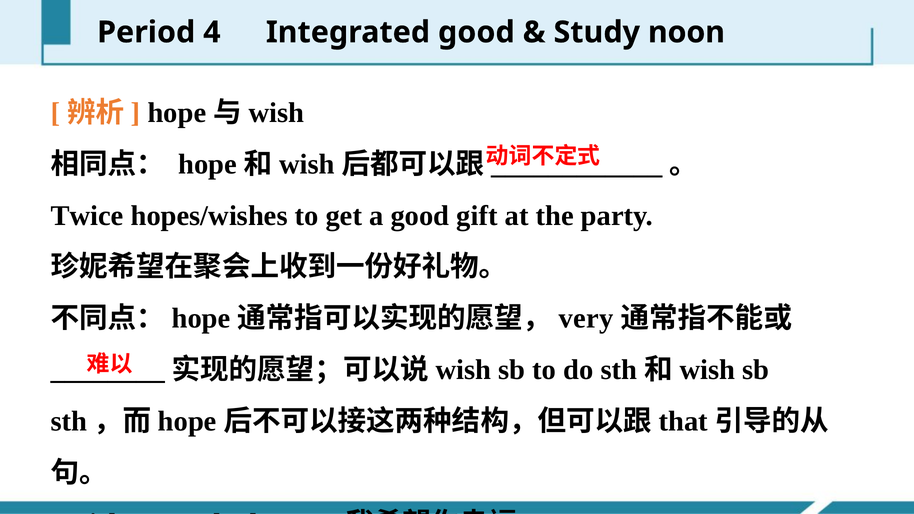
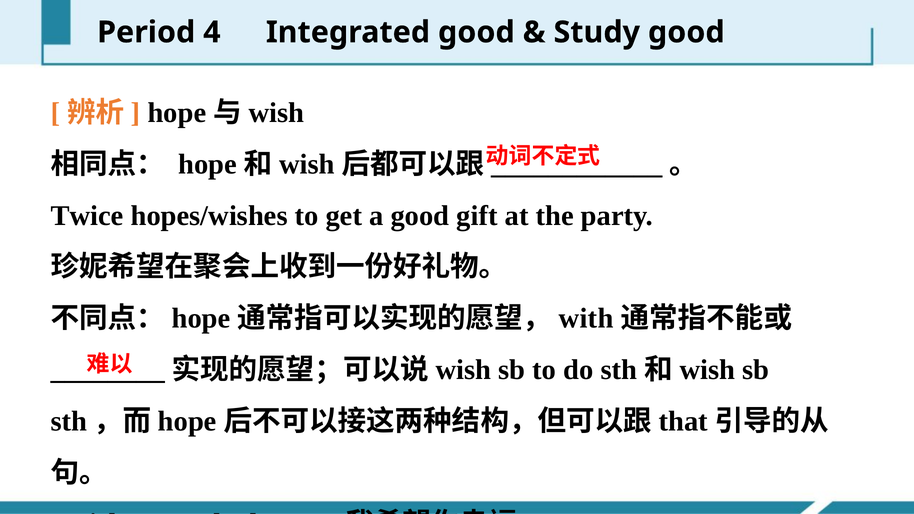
Study noon: noon -> good
very: very -> with
